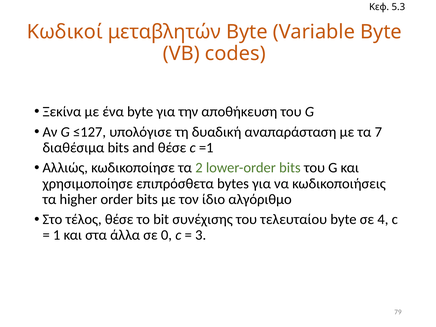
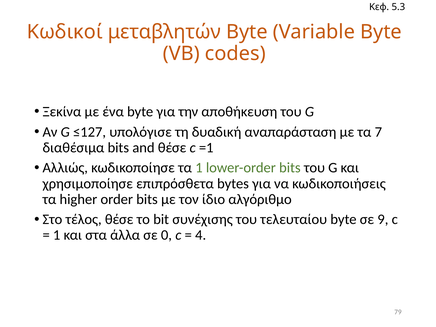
τα 2: 2 -> 1
4: 4 -> 9
3: 3 -> 4
